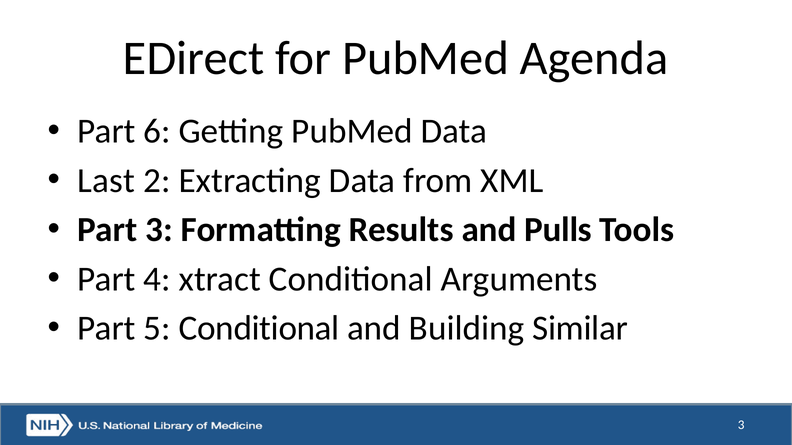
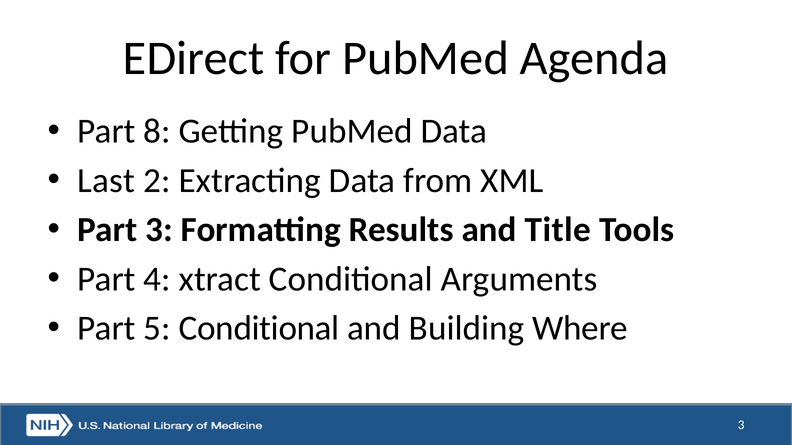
6: 6 -> 8
Pulls: Pulls -> Title
Similar: Similar -> Where
